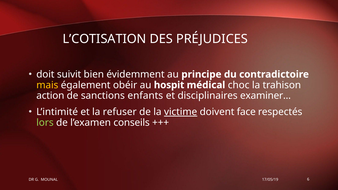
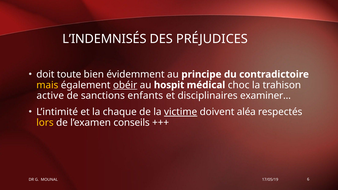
L’COTISATION: L’COTISATION -> L’INDEMNISÉS
suivit: suivit -> toute
obéir underline: none -> present
action: action -> active
refuser: refuser -> chaque
face: face -> aléa
lors colour: light green -> yellow
